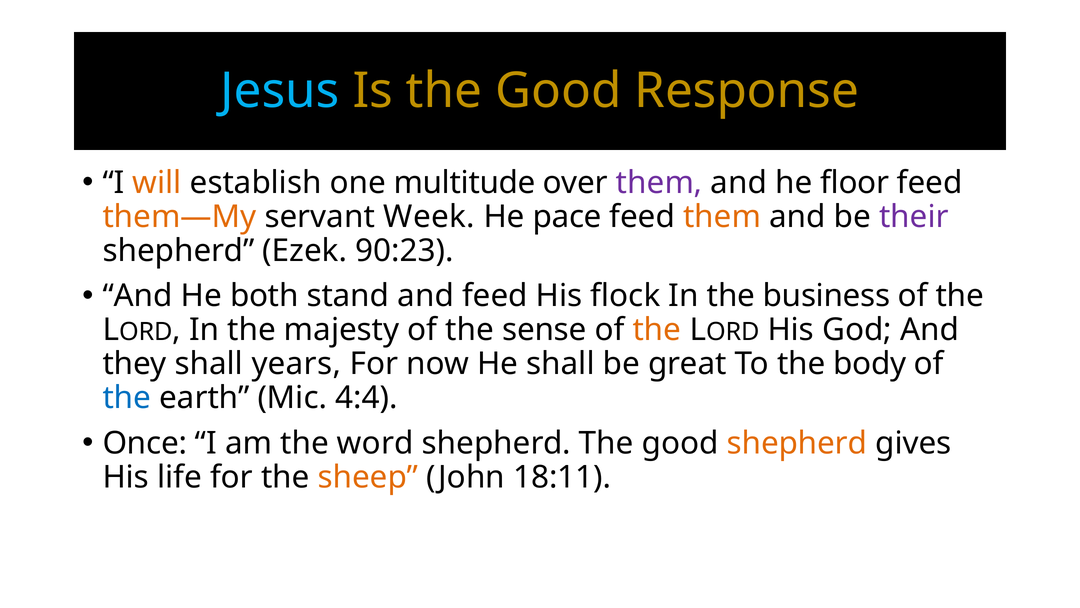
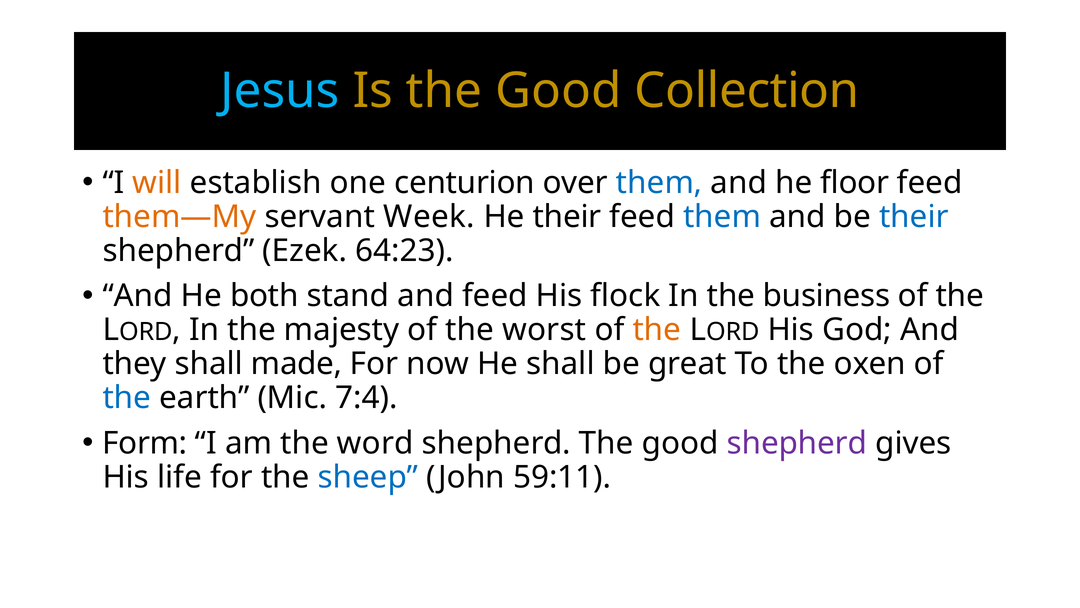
Response: Response -> Collection
multitude: multitude -> centurion
them at (659, 183) colour: purple -> blue
He pace: pace -> their
them at (722, 216) colour: orange -> blue
their at (914, 216) colour: purple -> blue
90:23: 90:23 -> 64:23
sense: sense -> worst
years: years -> made
body: body -> oxen
4:4: 4:4 -> 7:4
Once: Once -> Form
shepherd at (797, 443) colour: orange -> purple
sheep colour: orange -> blue
18:11: 18:11 -> 59:11
